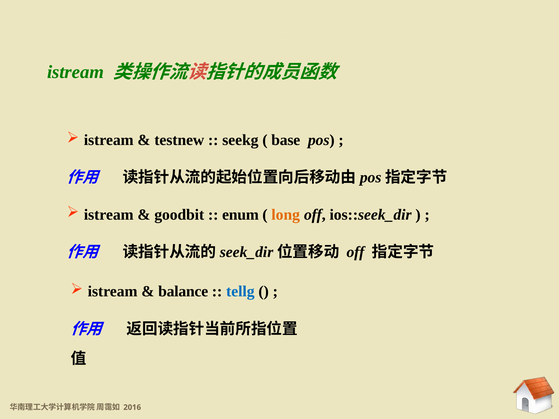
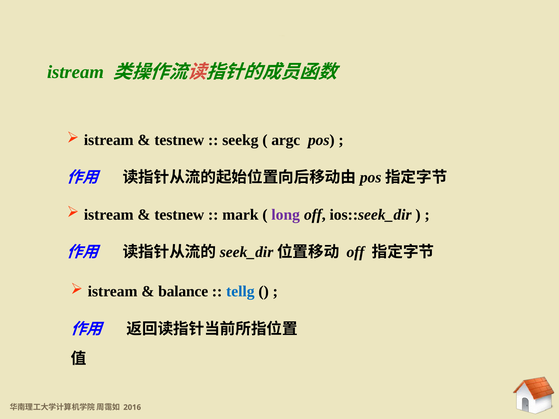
base: base -> argc
goodbit at (179, 215): goodbit -> testnew
enum: enum -> mark
long colour: orange -> purple
